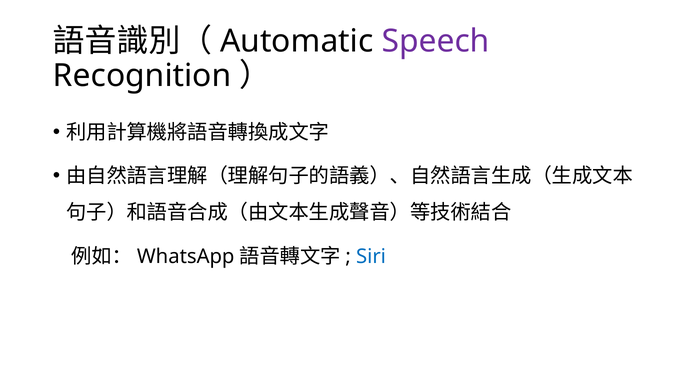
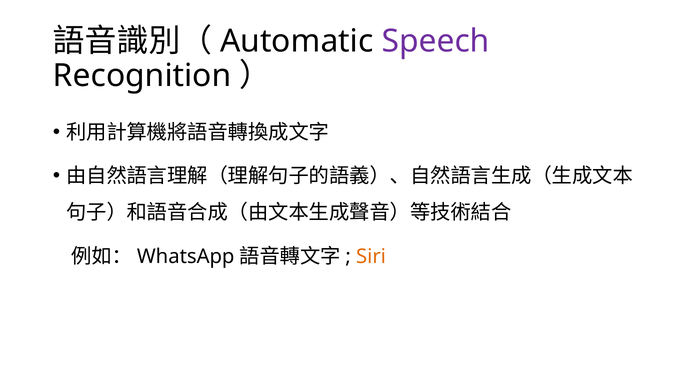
Siri colour: blue -> orange
